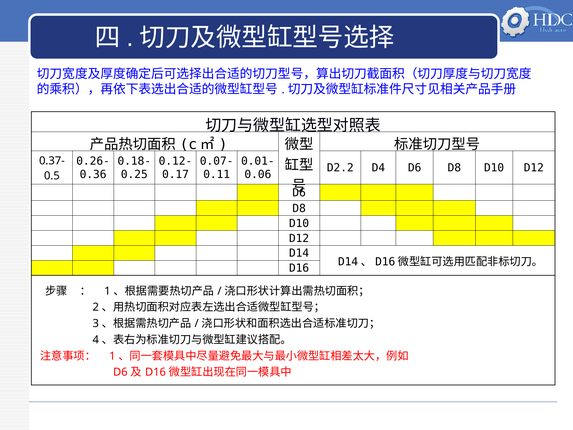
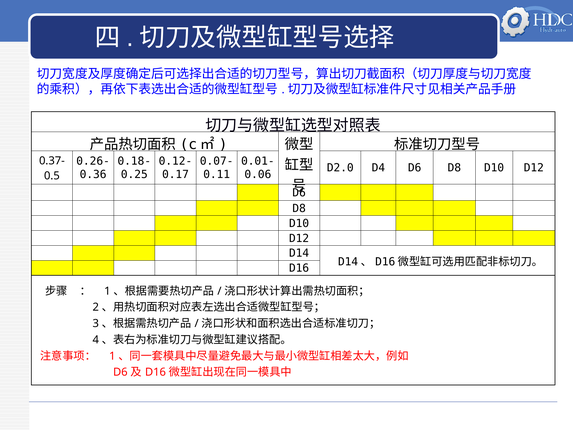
D2.2: D2.2 -> D2.0
